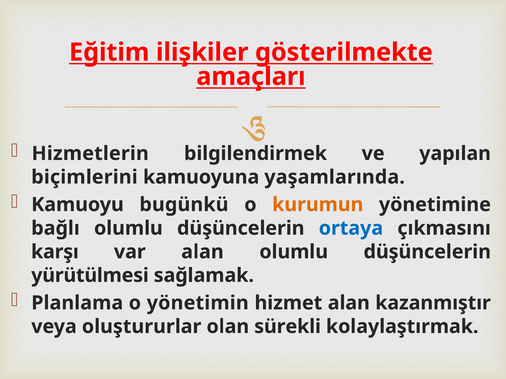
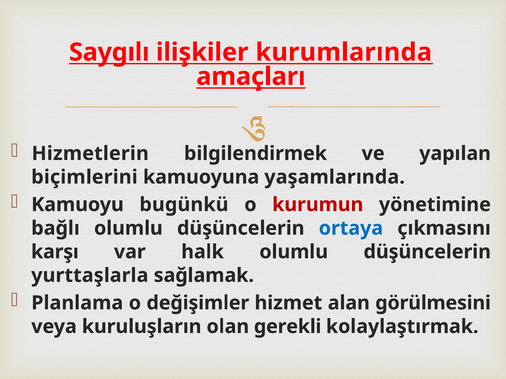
Eğitim: Eğitim -> Saygılı
gösterilmekte: gösterilmekte -> kurumlarında
kurumun colour: orange -> red
var alan: alan -> halk
yürütülmesi: yürütülmesi -> yurttaşlarla
yönetimin: yönetimin -> değişimler
kazanmıştır: kazanmıştır -> görülmesini
oluştururlar: oluştururlar -> kuruluşların
sürekli: sürekli -> gerekli
